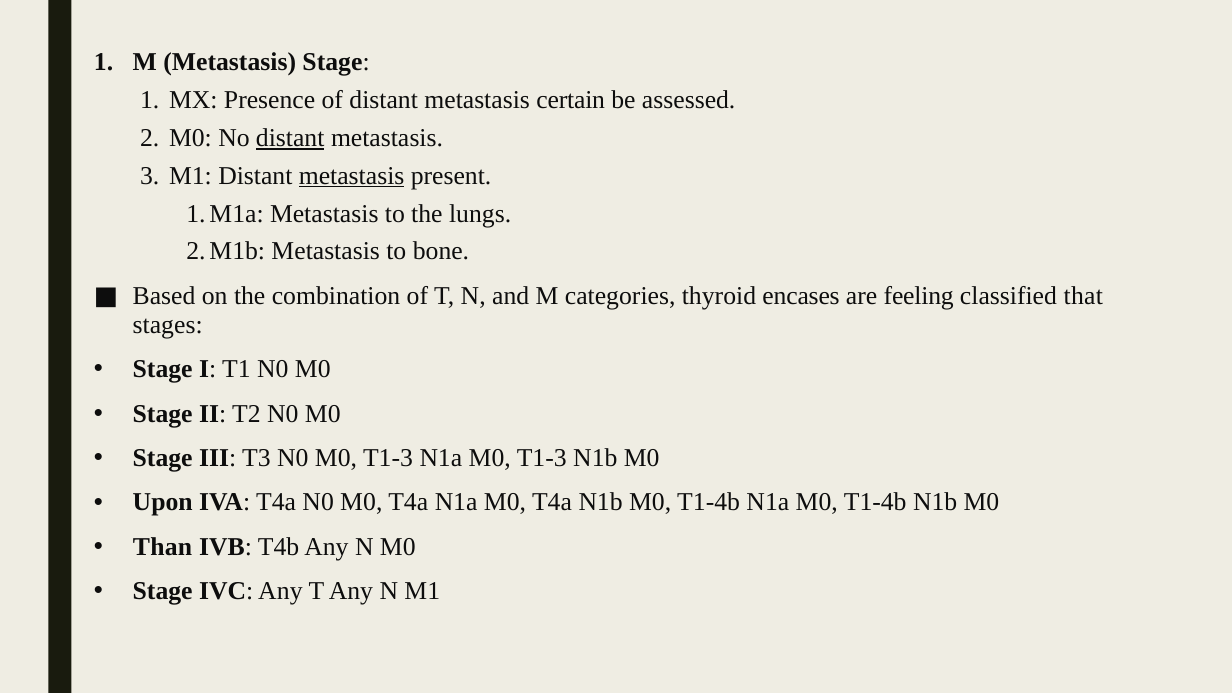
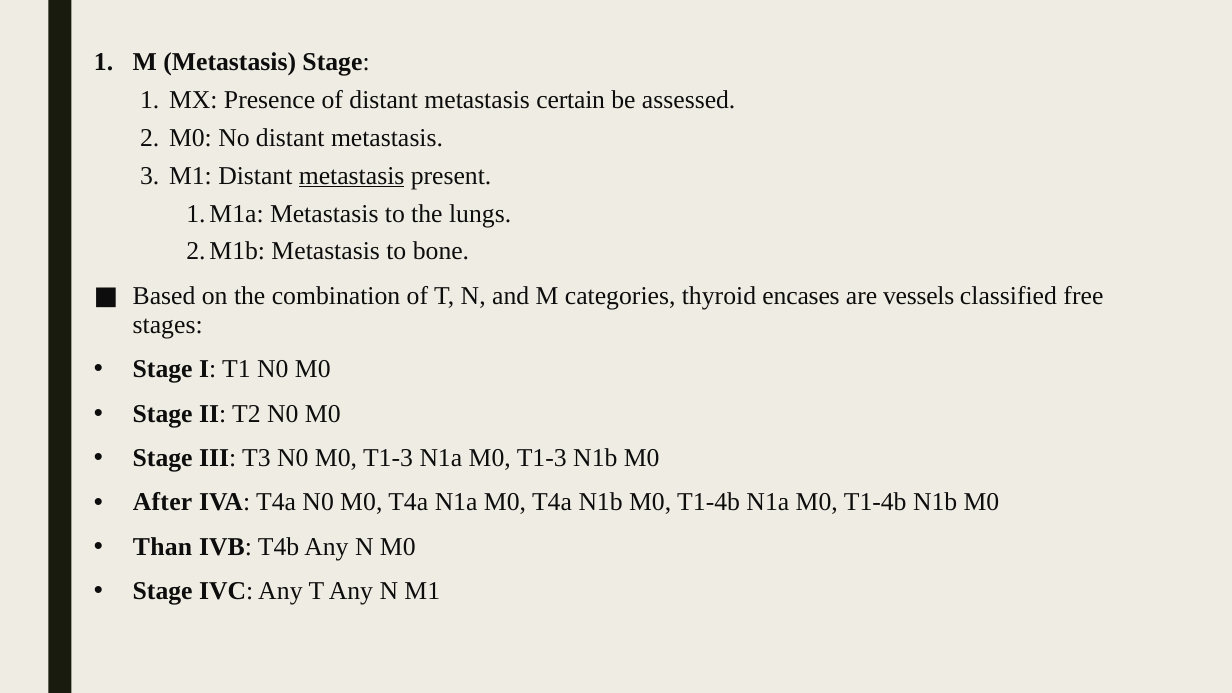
distant at (290, 138) underline: present -> none
feeling: feeling -> vessels
that: that -> free
Upon: Upon -> After
